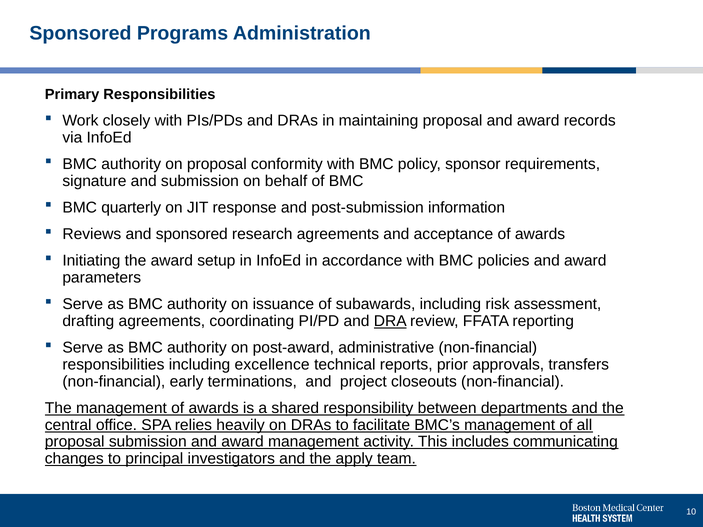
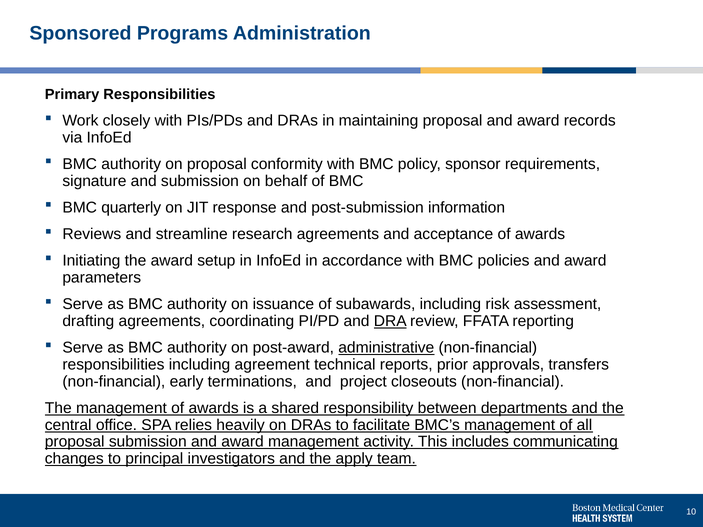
and sponsored: sponsored -> streamline
administrative underline: none -> present
excellence: excellence -> agreement
